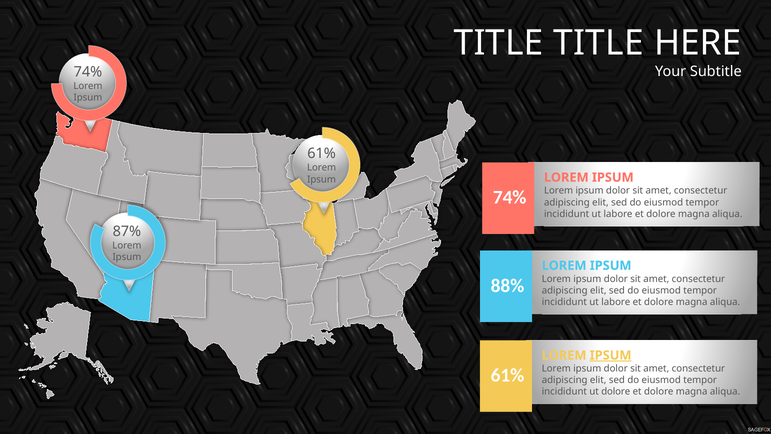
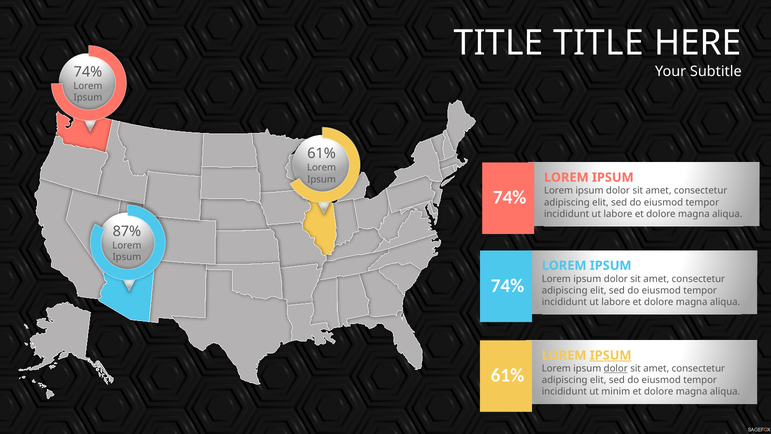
88% at (508, 285): 88% -> 74%
dolor at (616, 368) underline: none -> present
ut dolore: dolore -> minim
